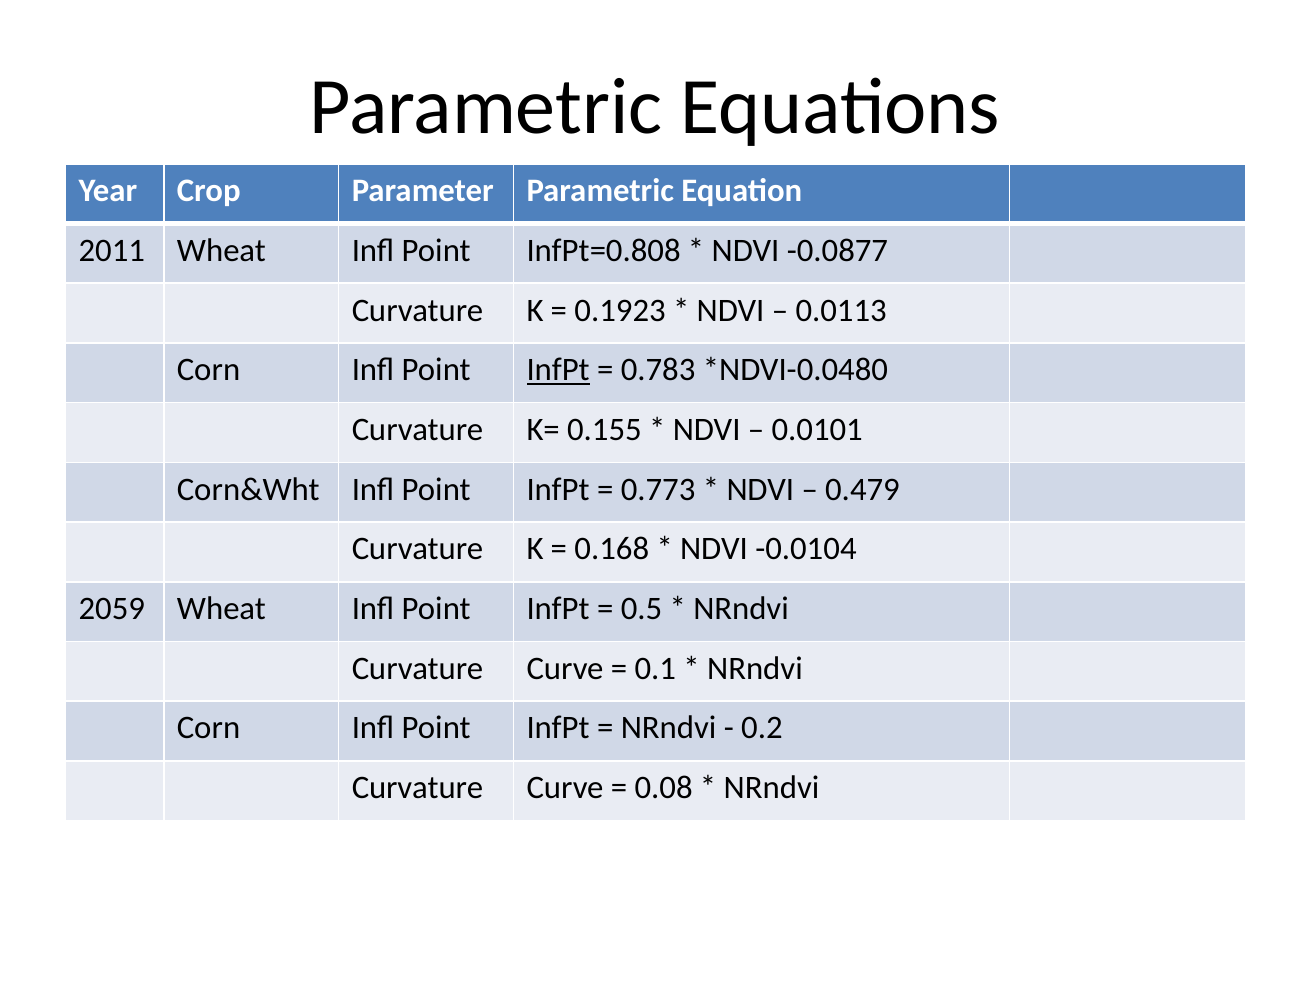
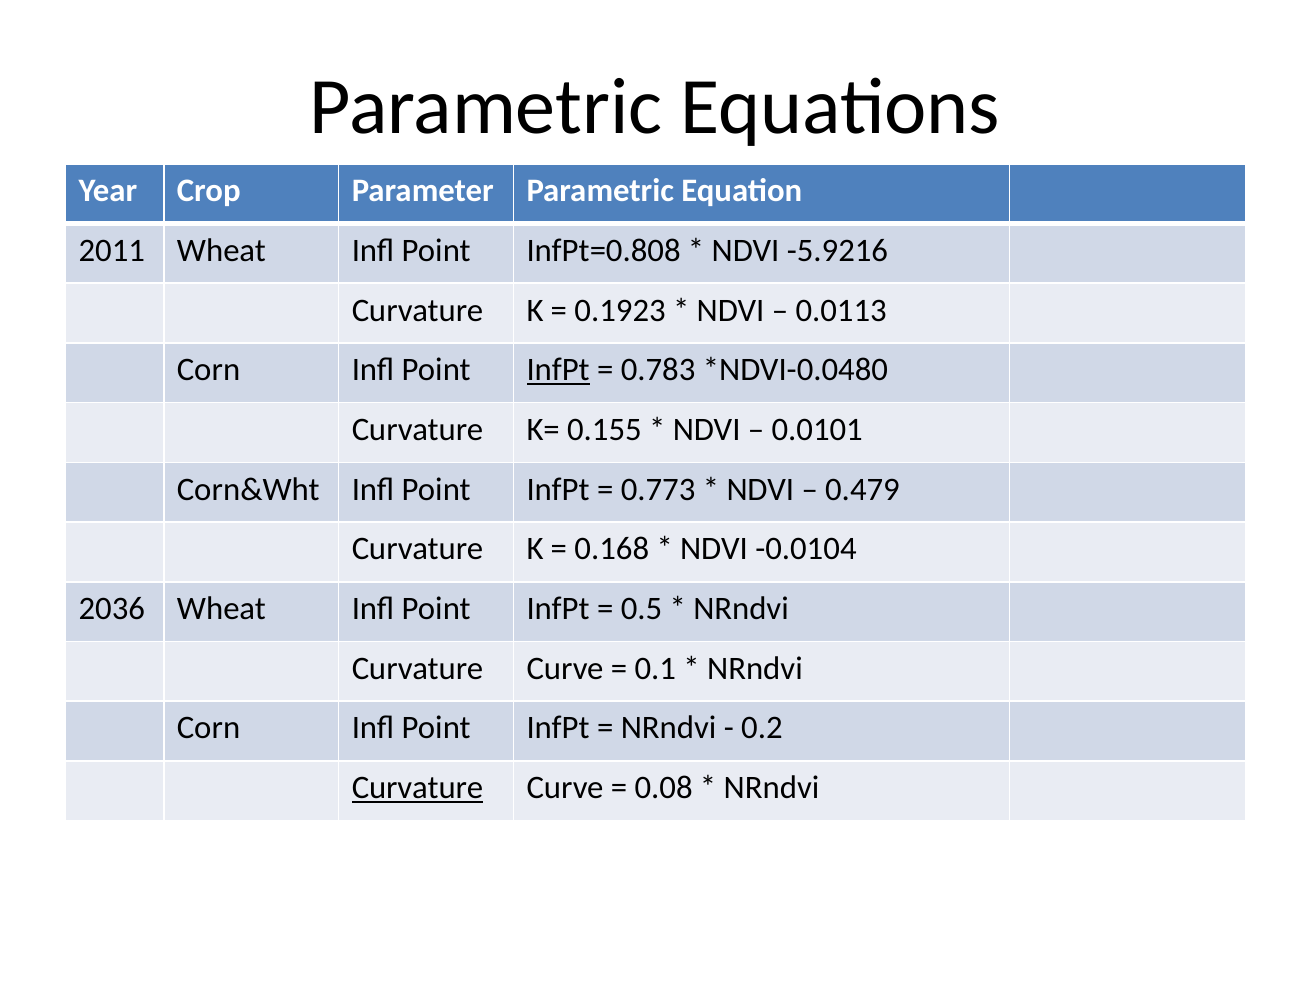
-0.0877: -0.0877 -> -5.9216
2059: 2059 -> 2036
Curvature at (417, 788) underline: none -> present
